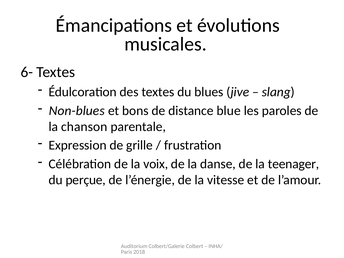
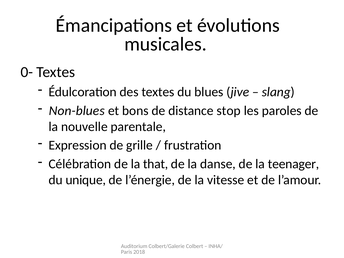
6-: 6- -> 0-
blue: blue -> stop
chanson: chanson -> nouvelle
voix: voix -> that
perçue: perçue -> unique
